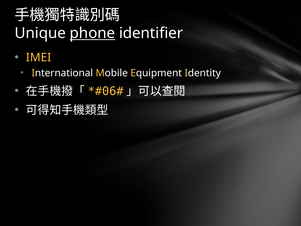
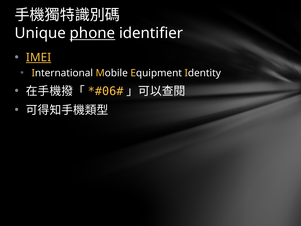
IMEI underline: none -> present
